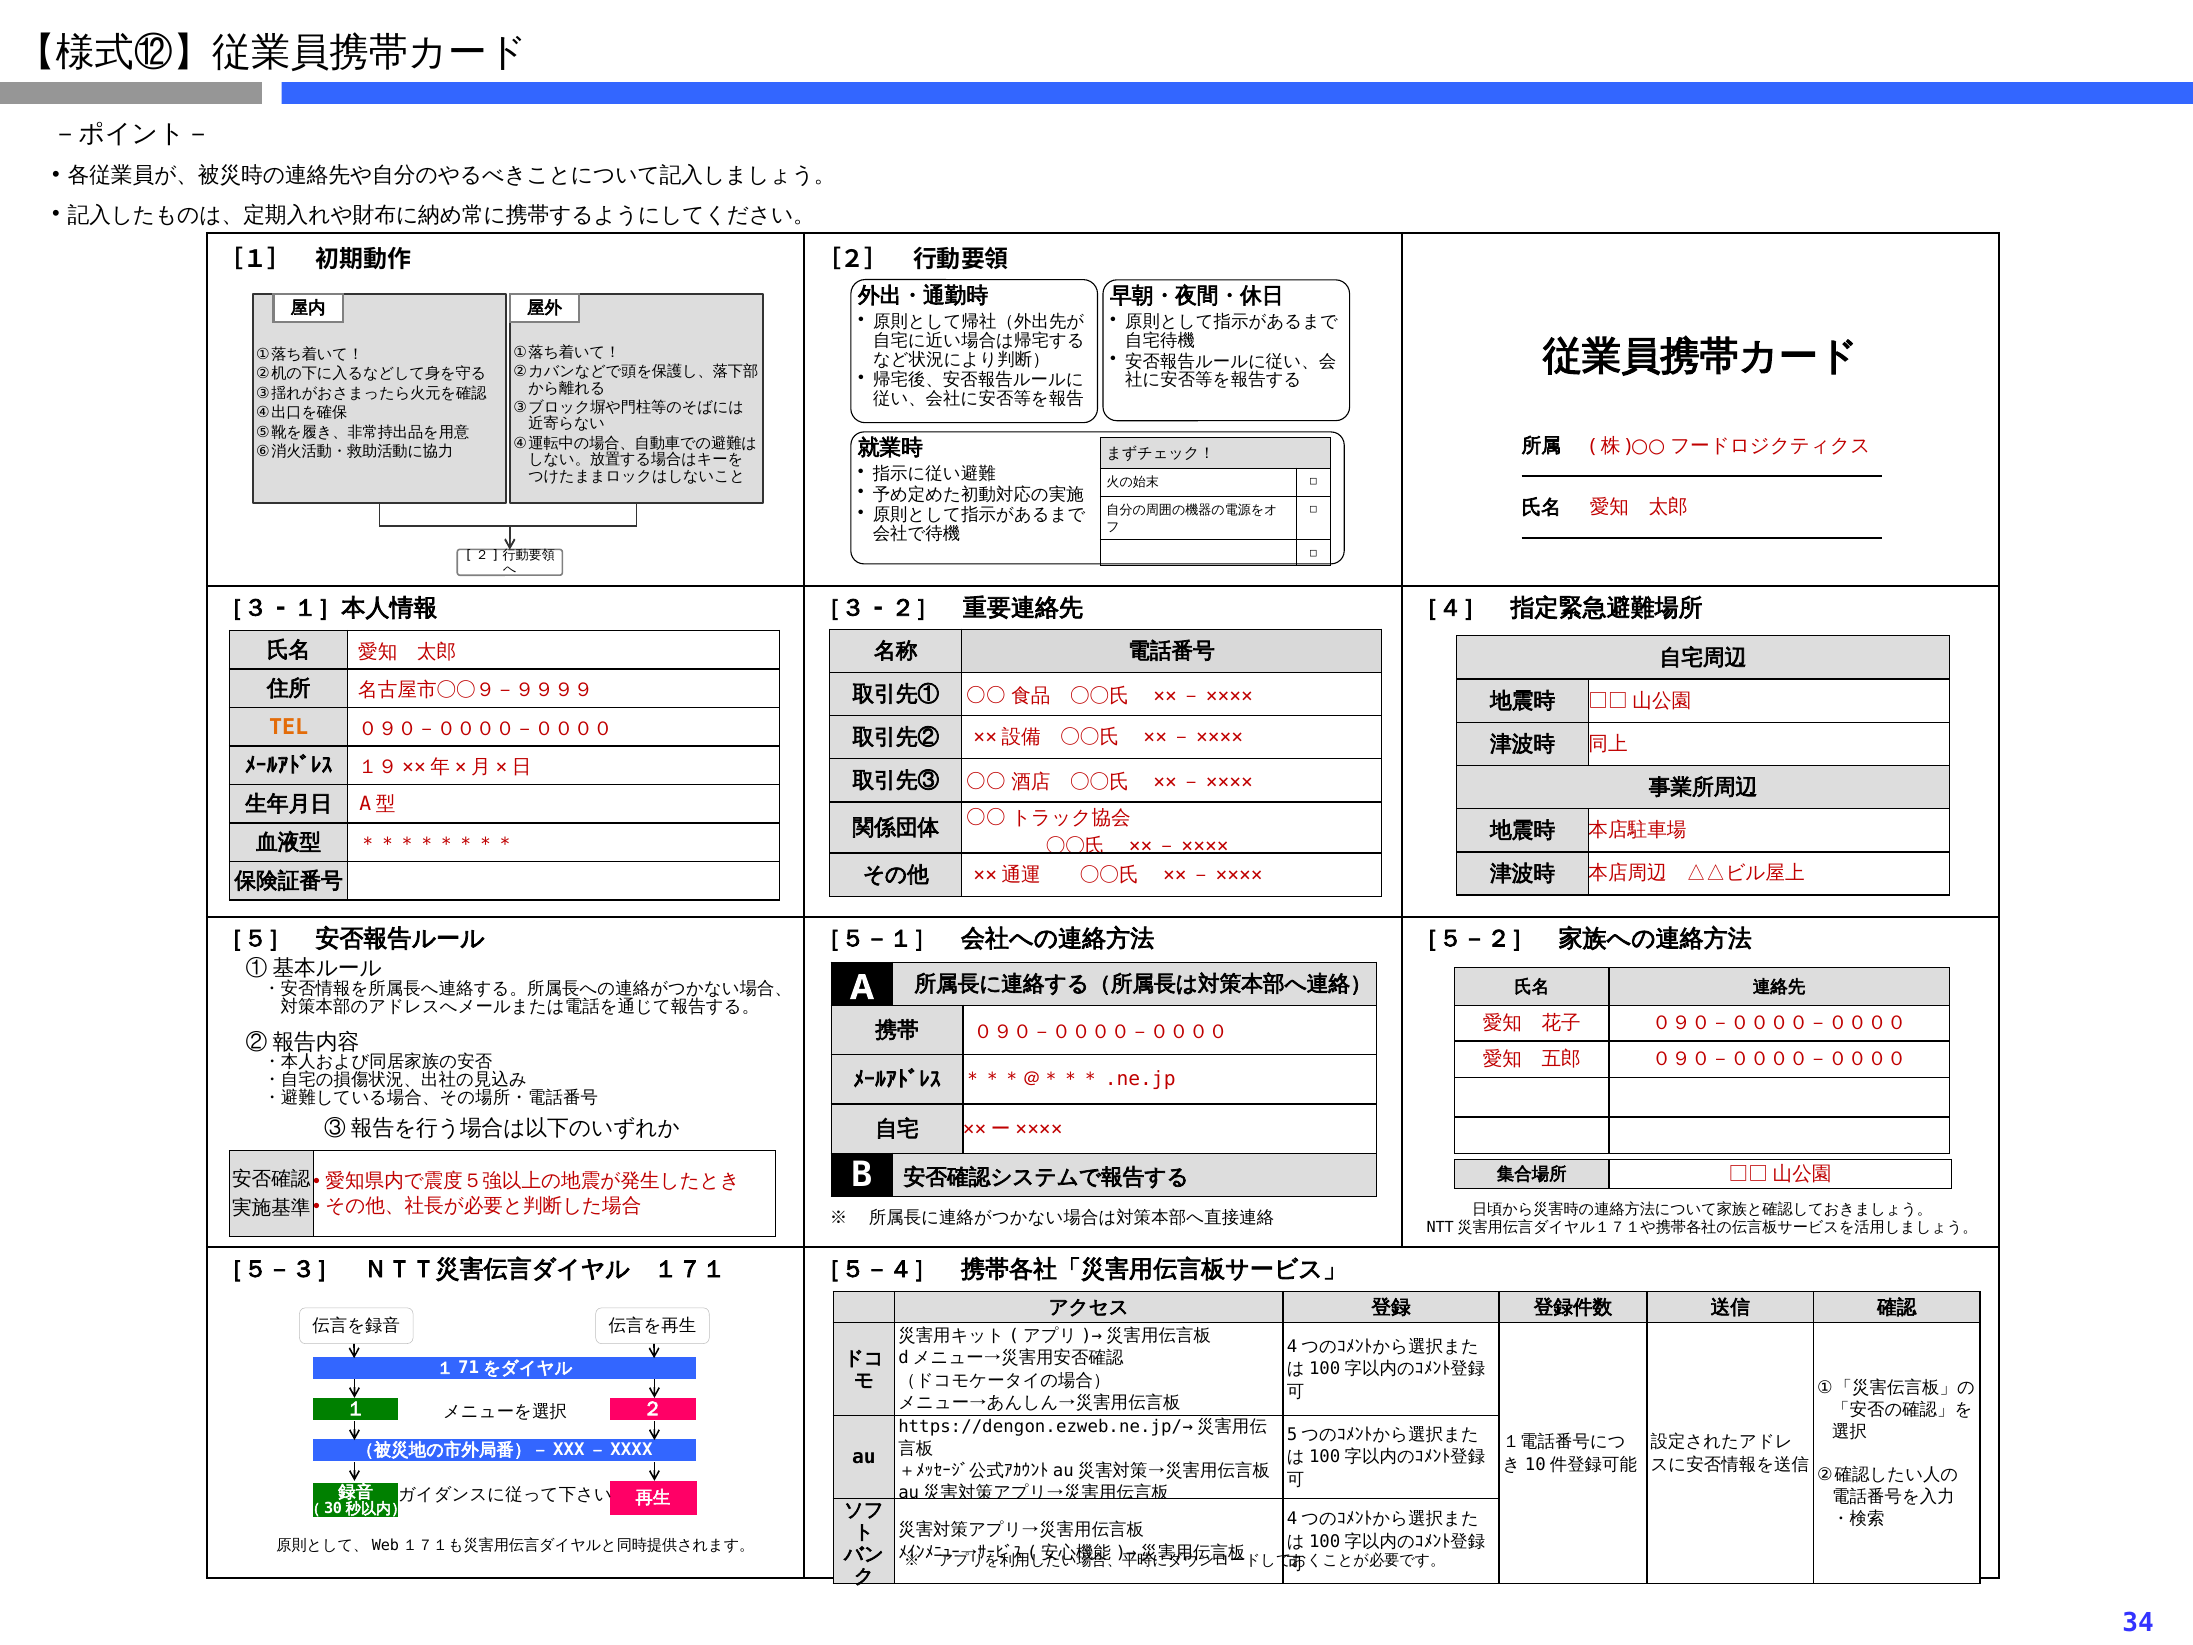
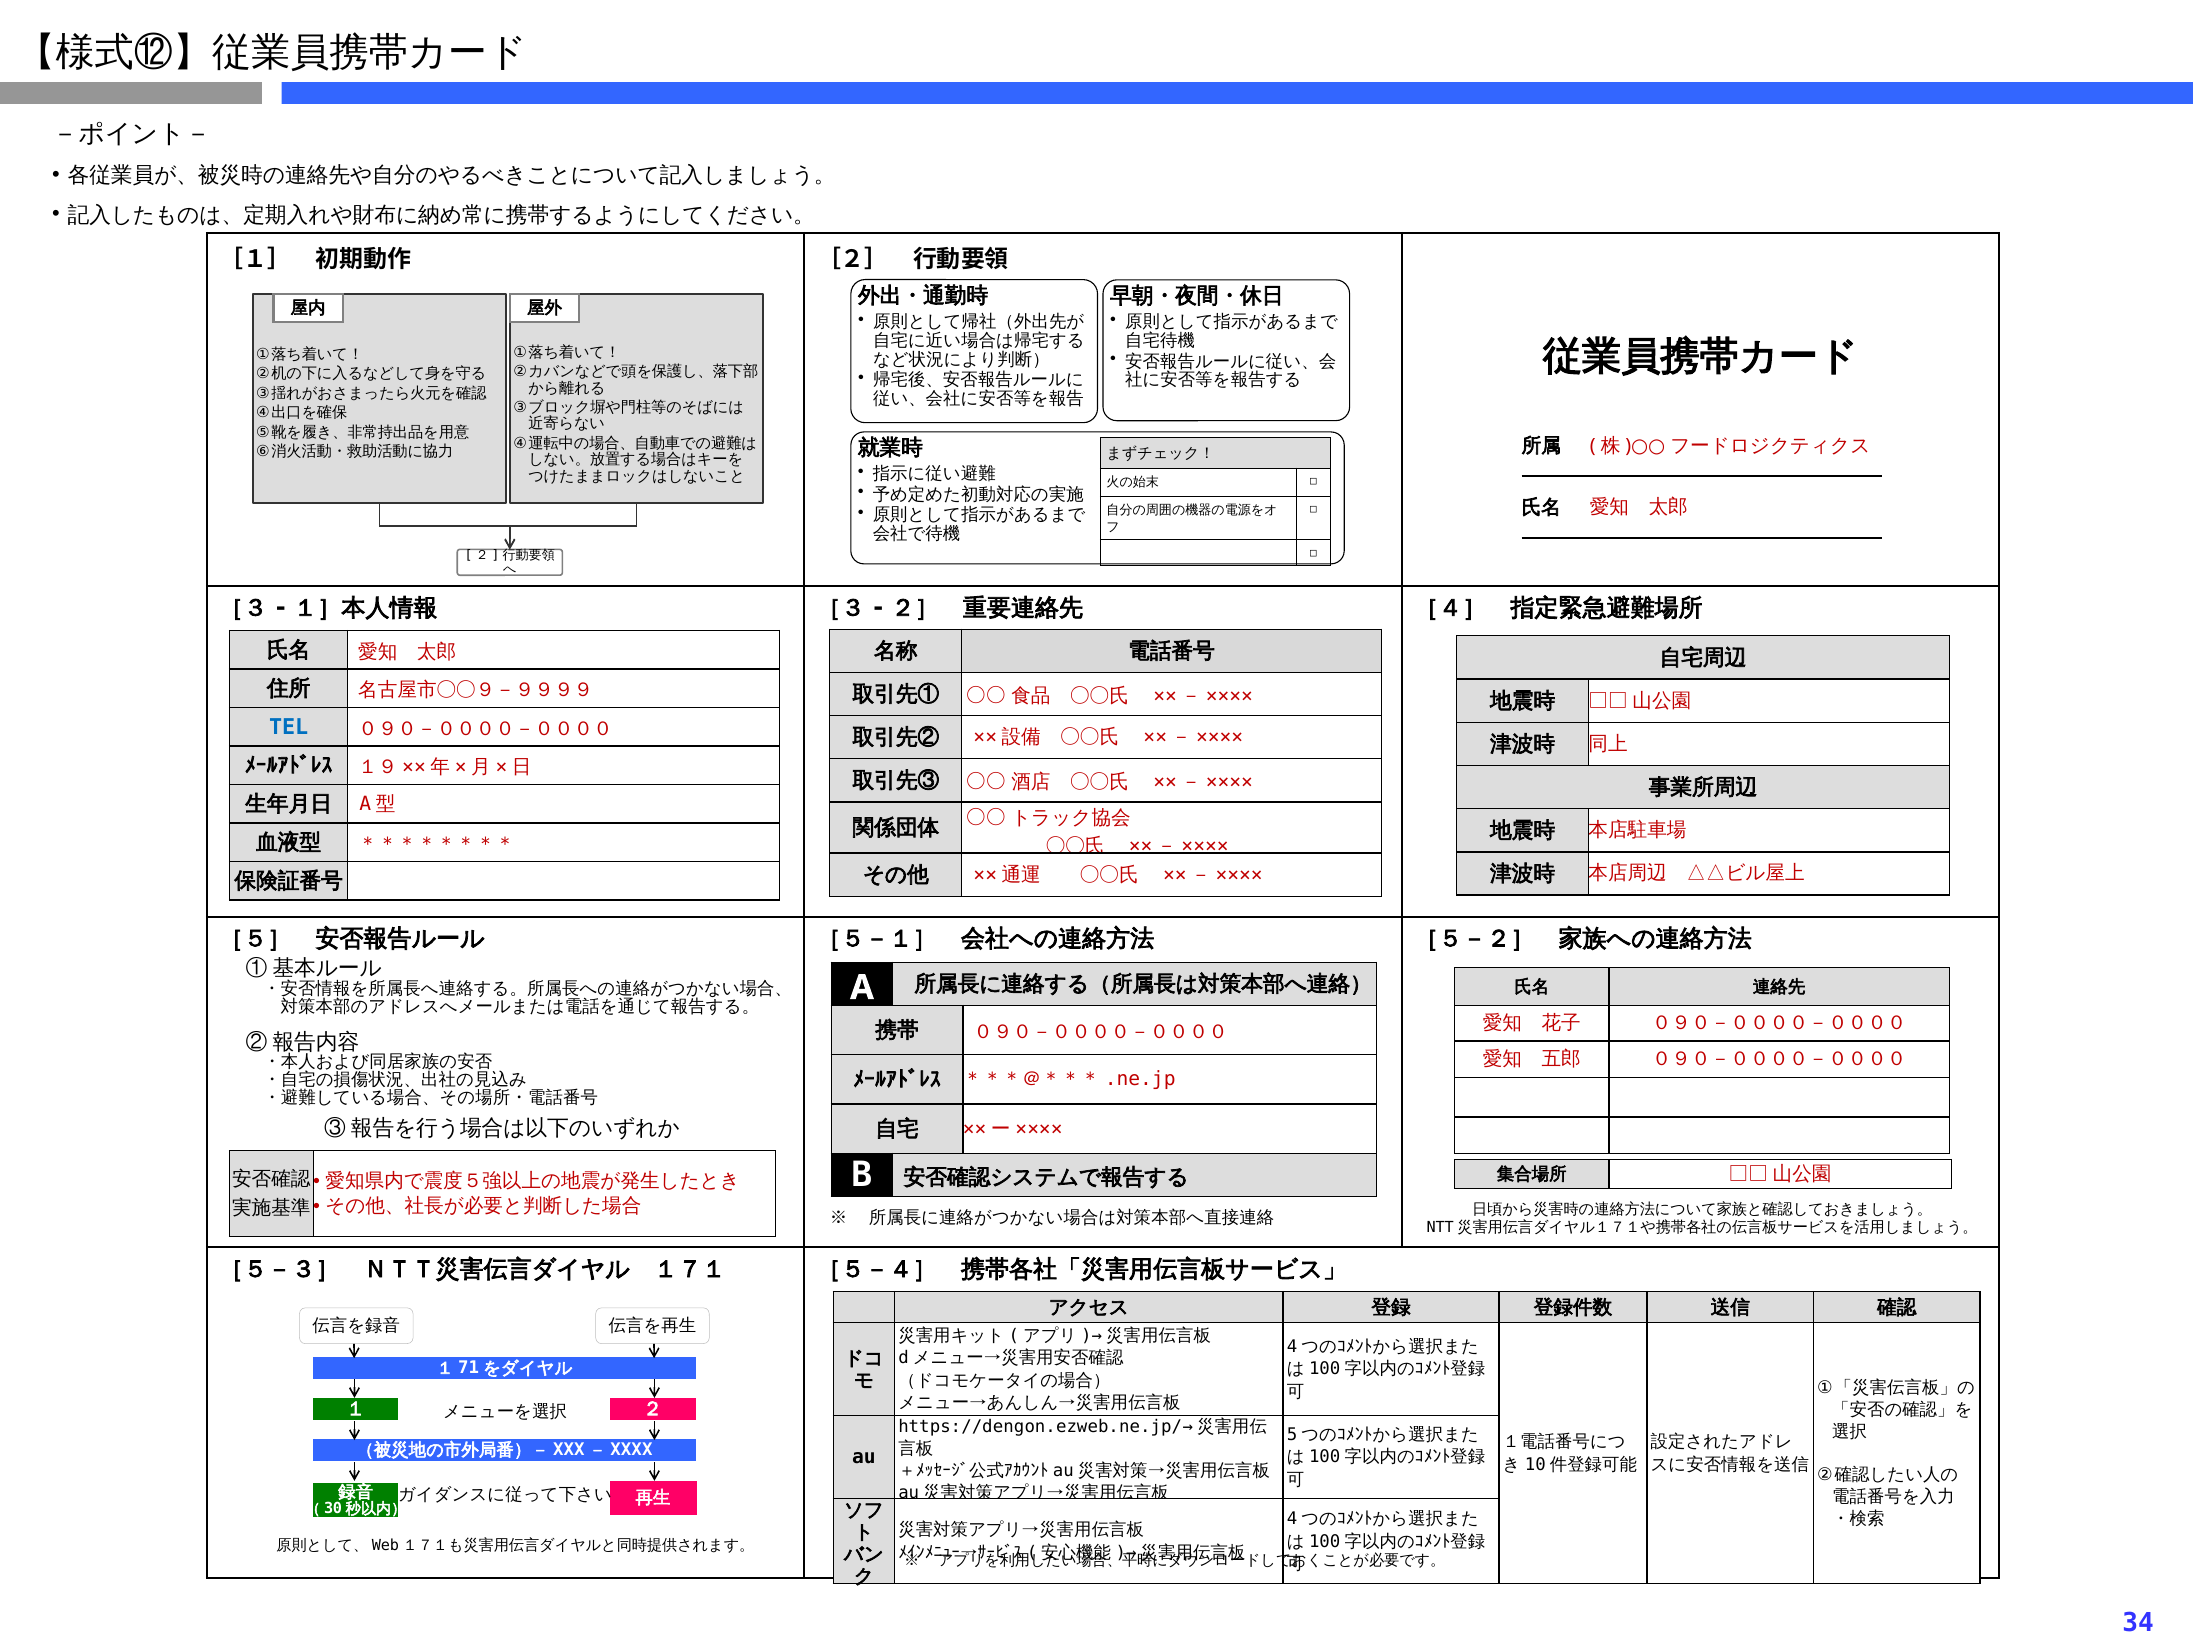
TEL colour: orange -> blue
